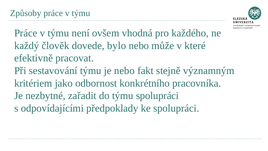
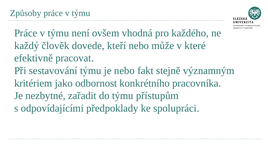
bylo: bylo -> kteří
týmu spolupráci: spolupráci -> přístupům
